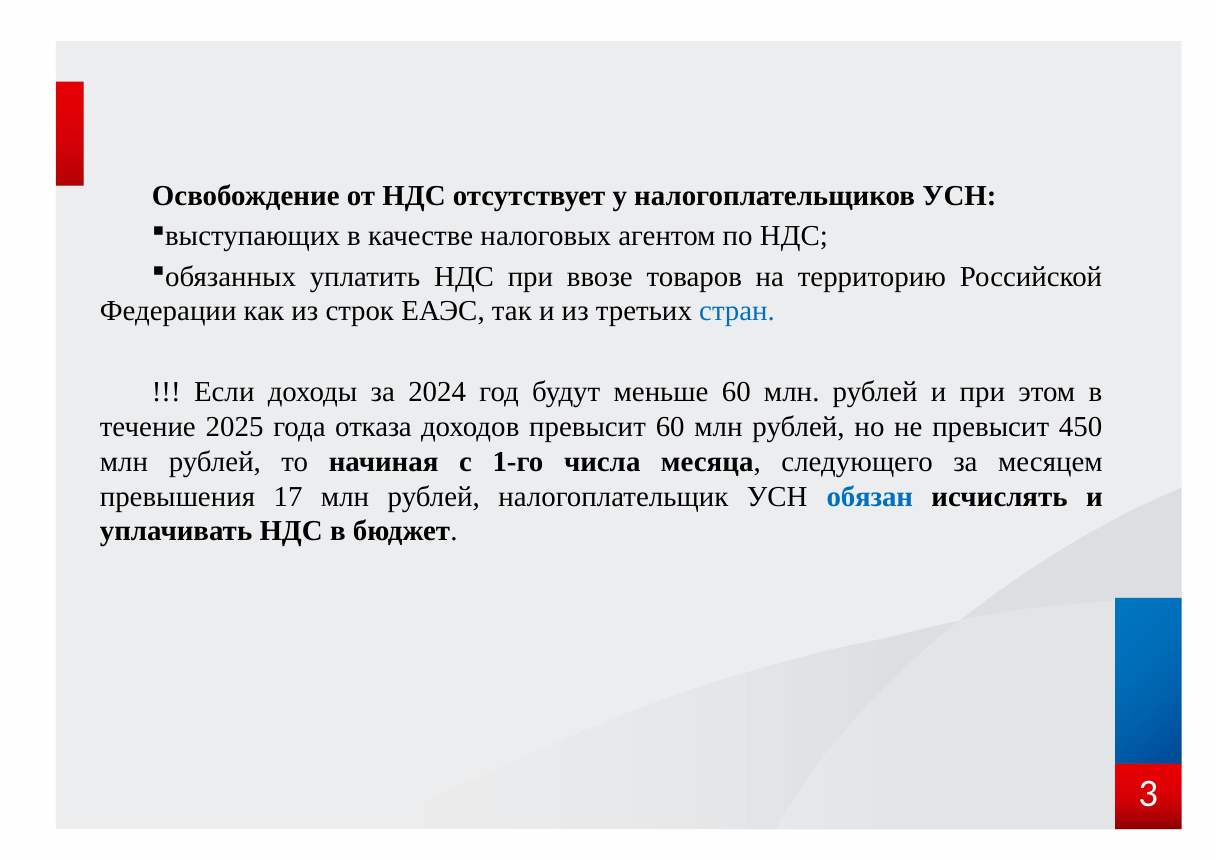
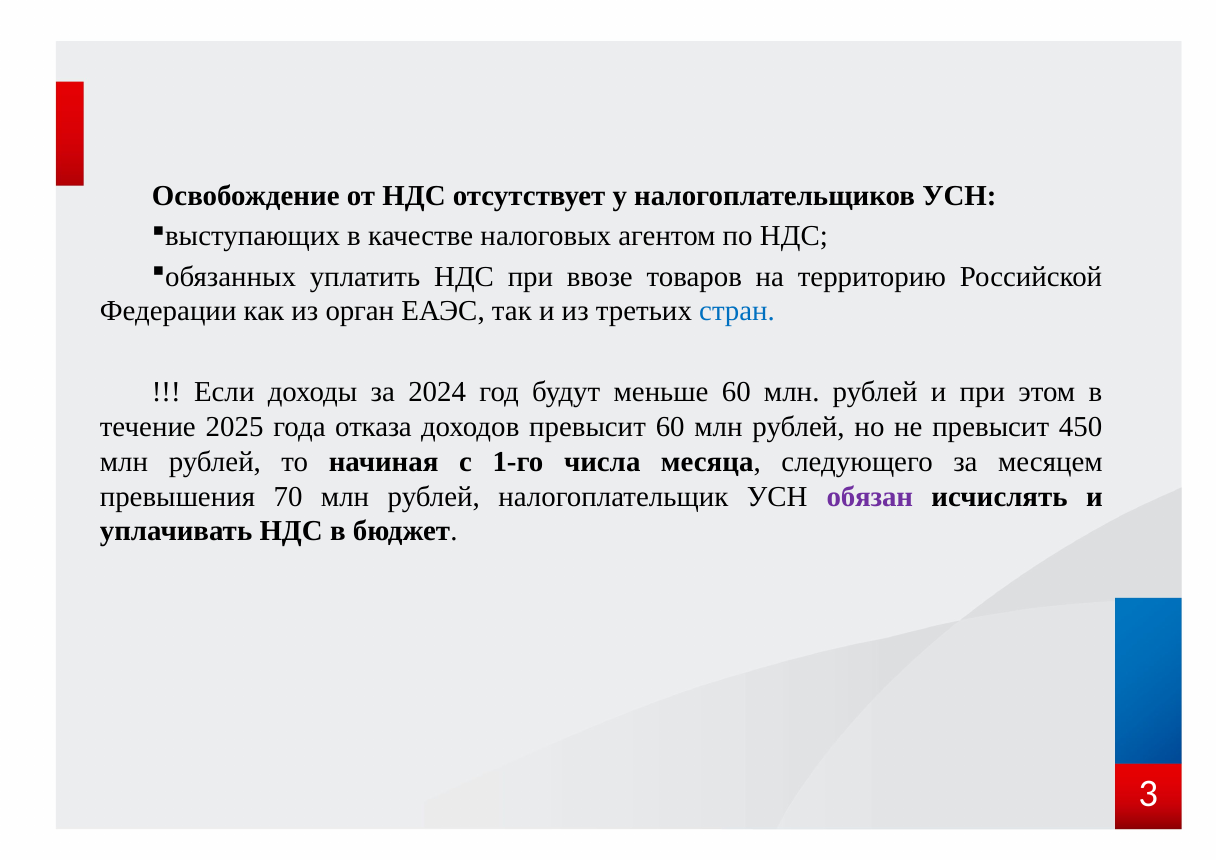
строк: строк -> орган
17: 17 -> 70
обязан colour: blue -> purple
